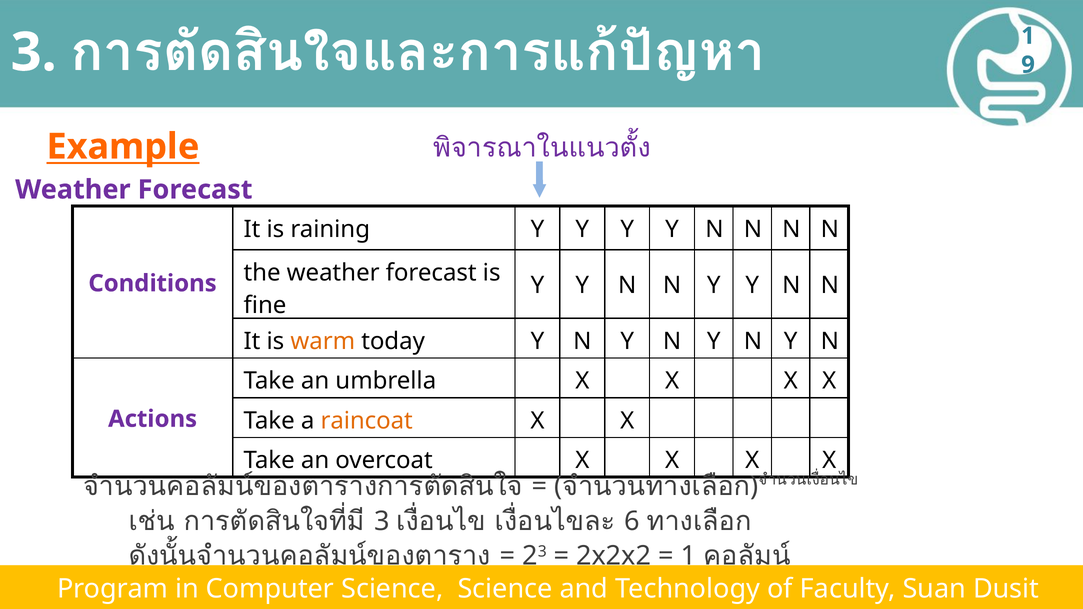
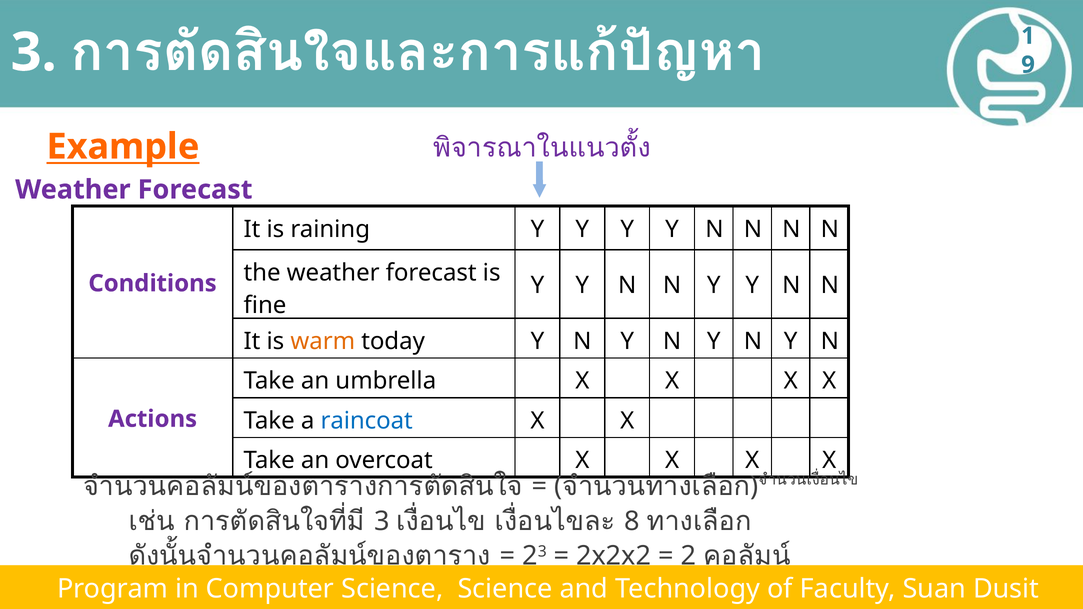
raincoat colour: orange -> blue
6: 6 -> 8
1 at (688, 556): 1 -> 2
